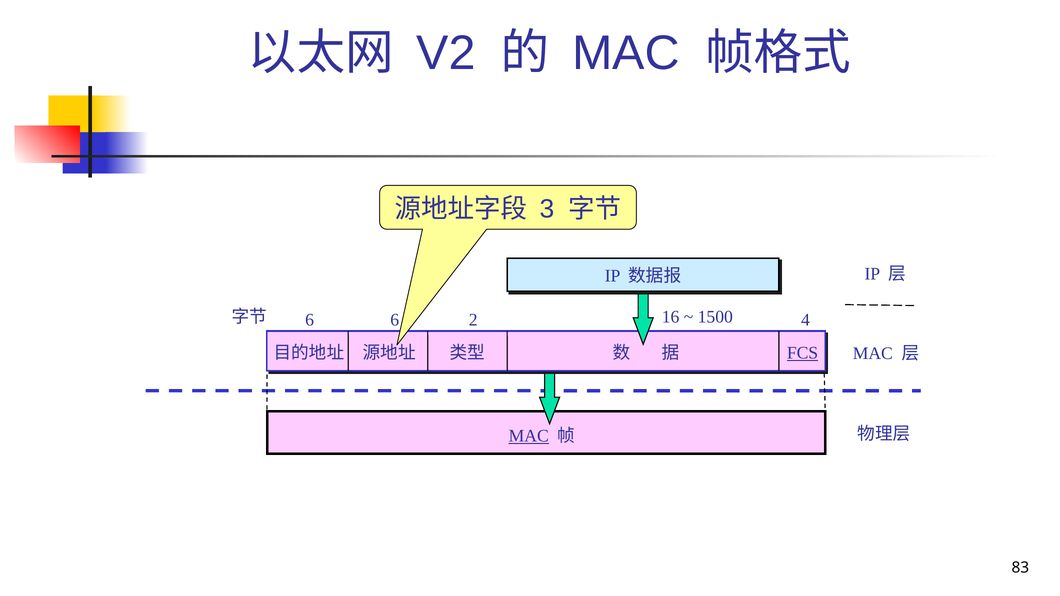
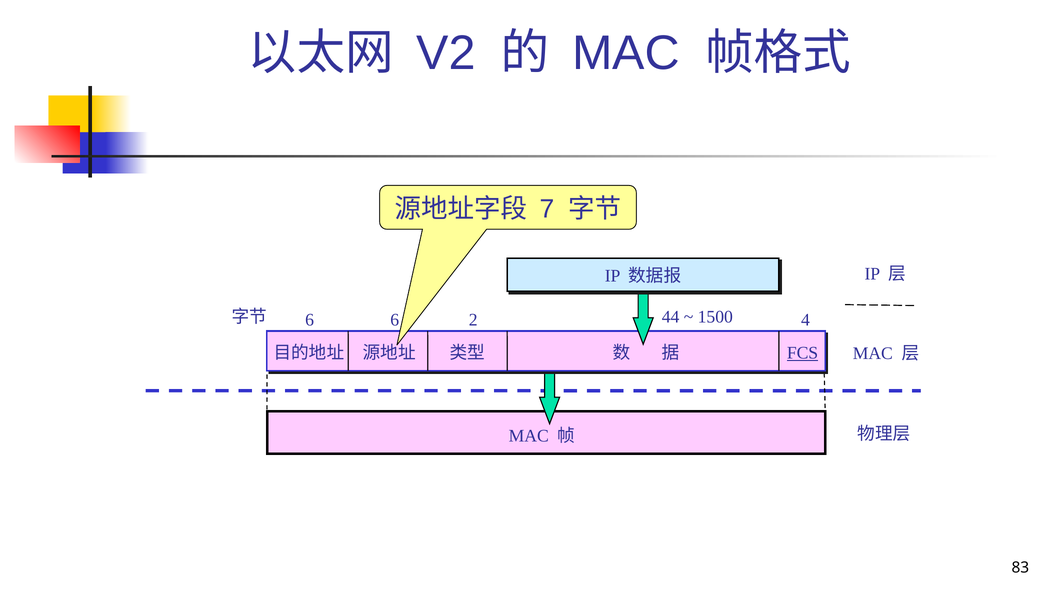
3: 3 -> 7
16: 16 -> 44
MAC at (529, 436) underline: present -> none
